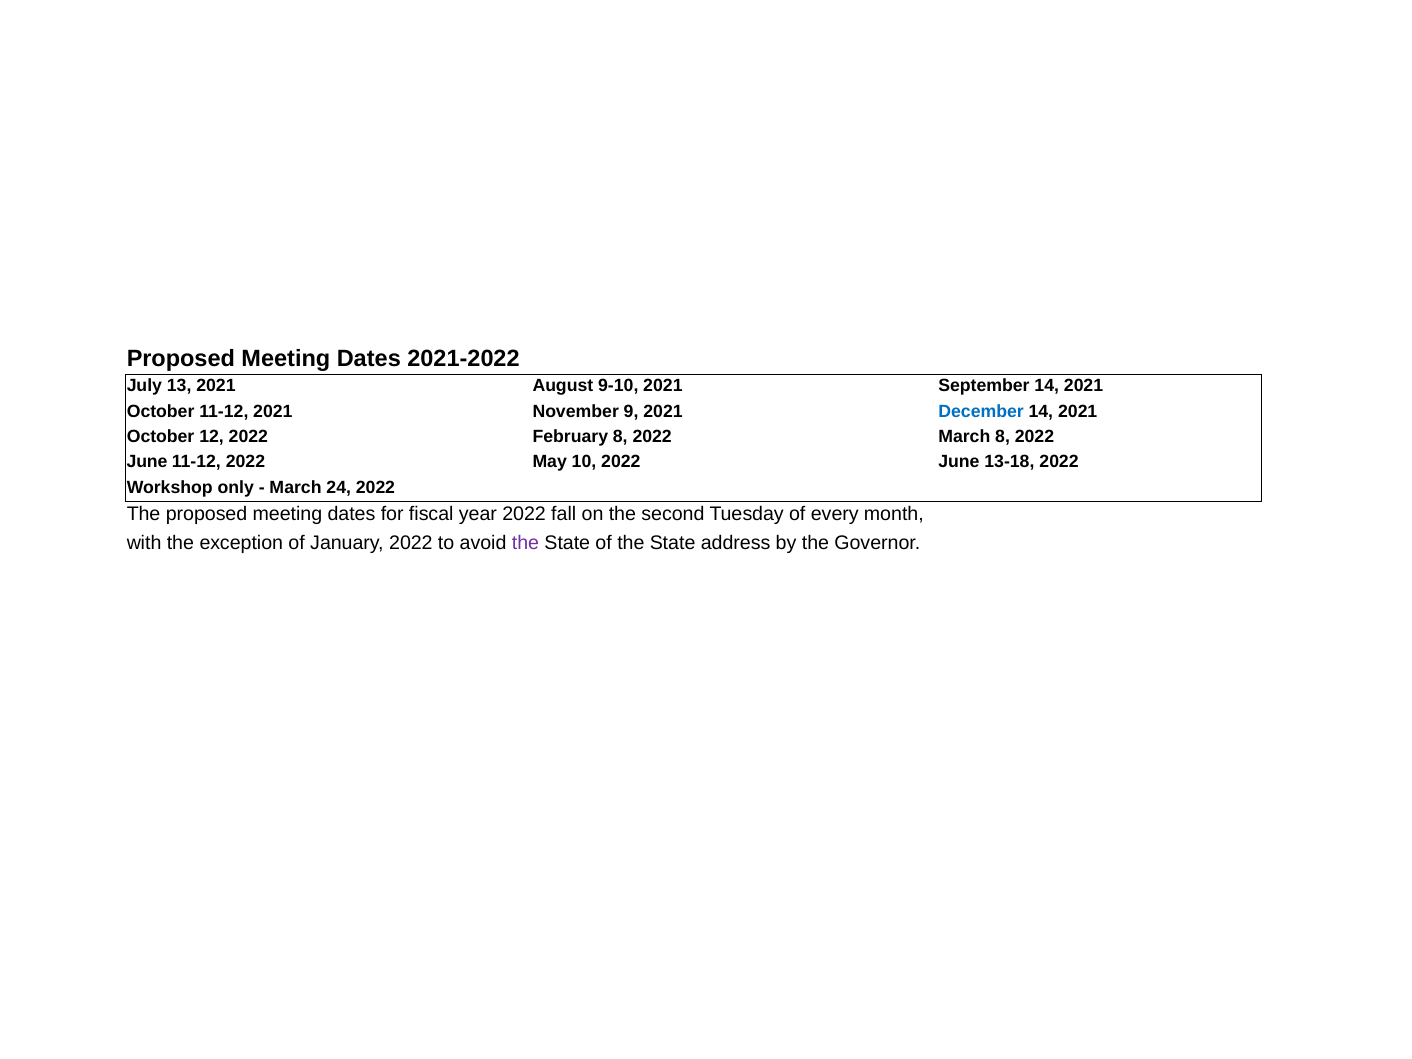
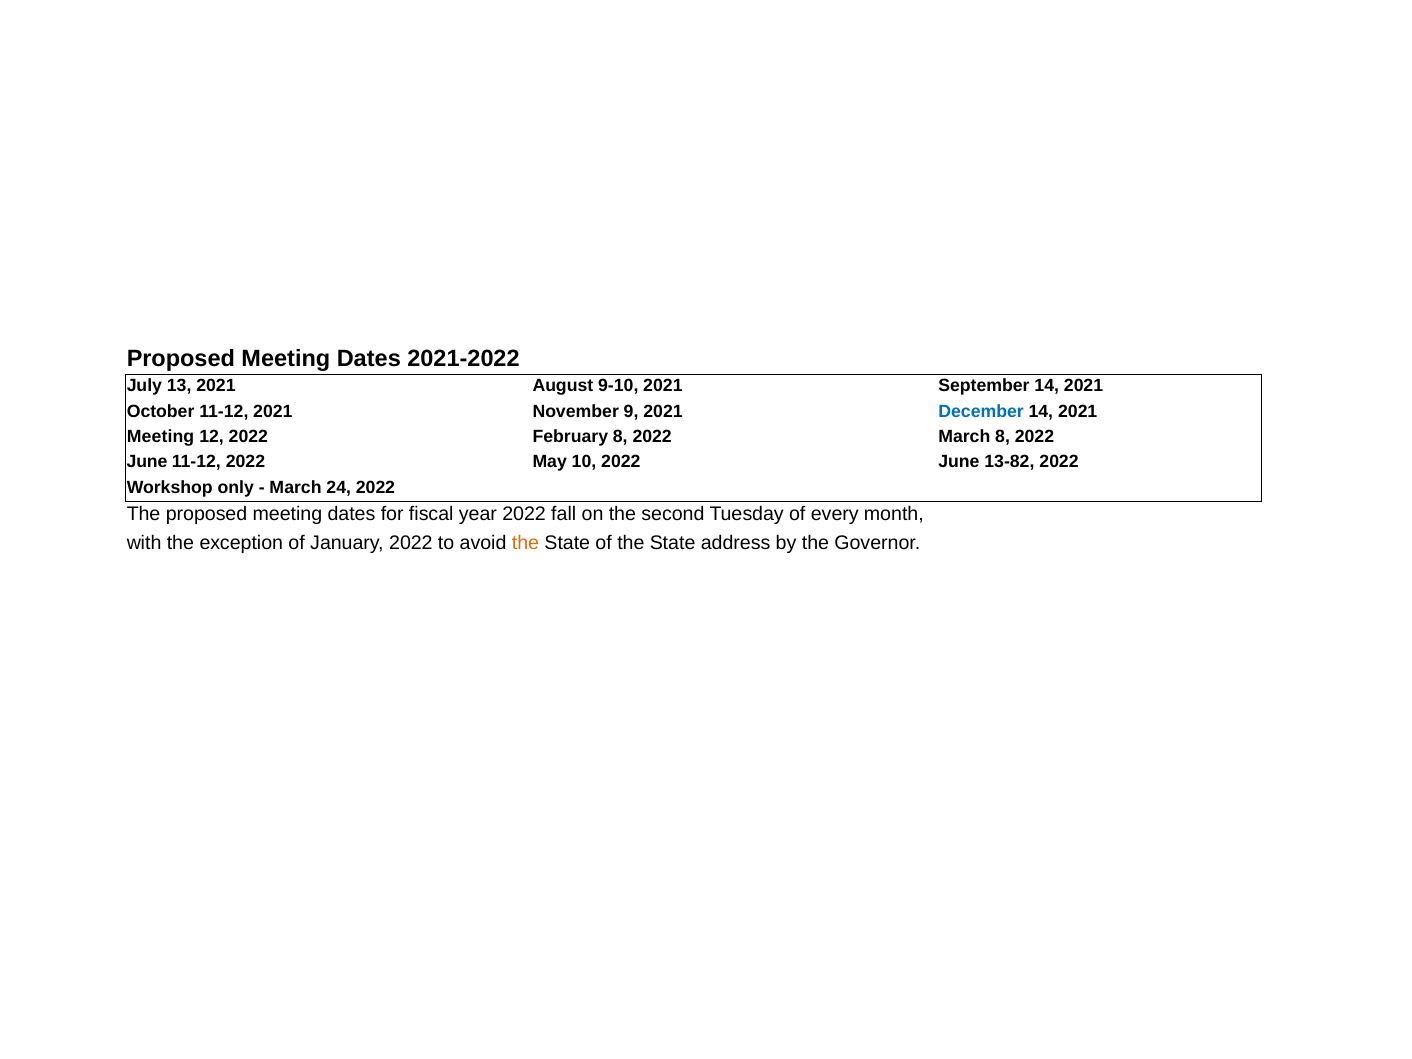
October at (161, 437): October -> Meeting
13-18: 13-18 -> 13-82
the at (525, 543) colour: purple -> orange
